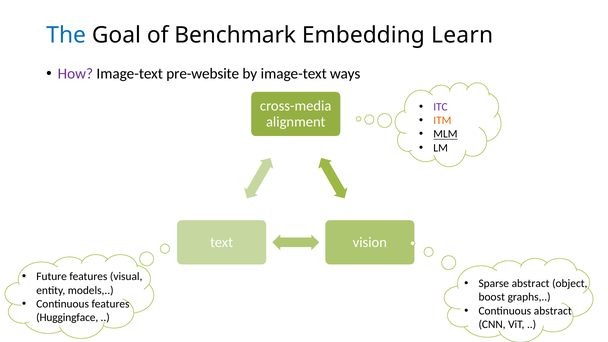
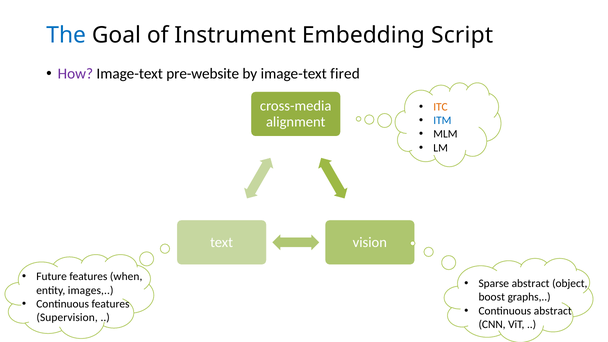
Benchmark: Benchmark -> Instrument
Learn: Learn -> Script
ways: ways -> fired
ITC colour: purple -> orange
ITM colour: orange -> blue
MLM underline: present -> none
visual: visual -> when
models: models -> images
Huggingface: Huggingface -> Supervision
